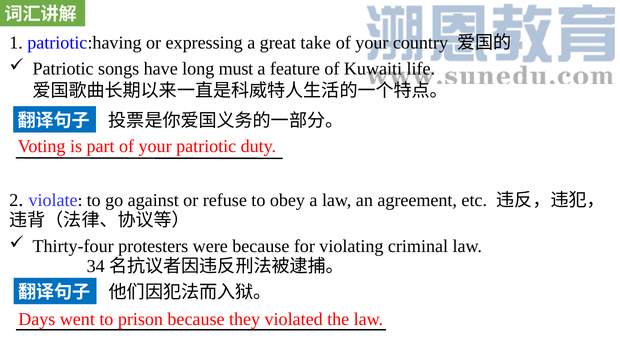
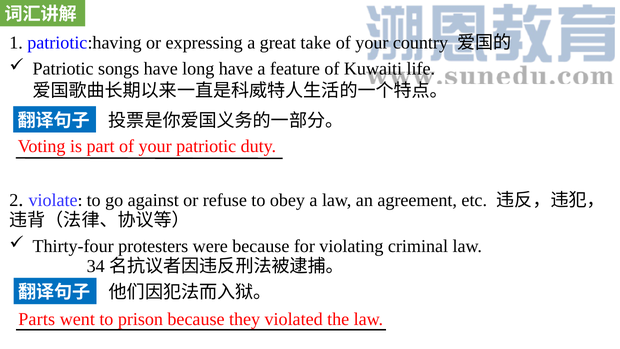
long must: must -> have
Days: Days -> Parts
